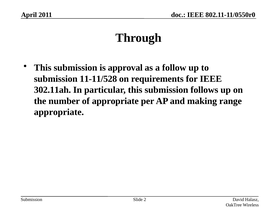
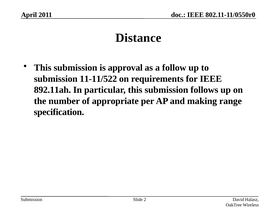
Through: Through -> Distance
11-11/528: 11-11/528 -> 11-11/522
302.11ah: 302.11ah -> 892.11ah
appropriate at (59, 112): appropriate -> specification
